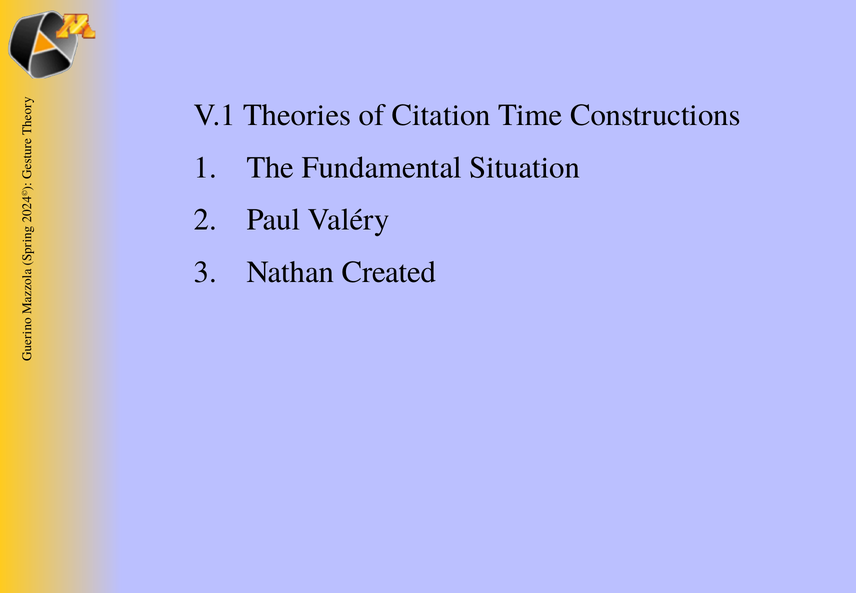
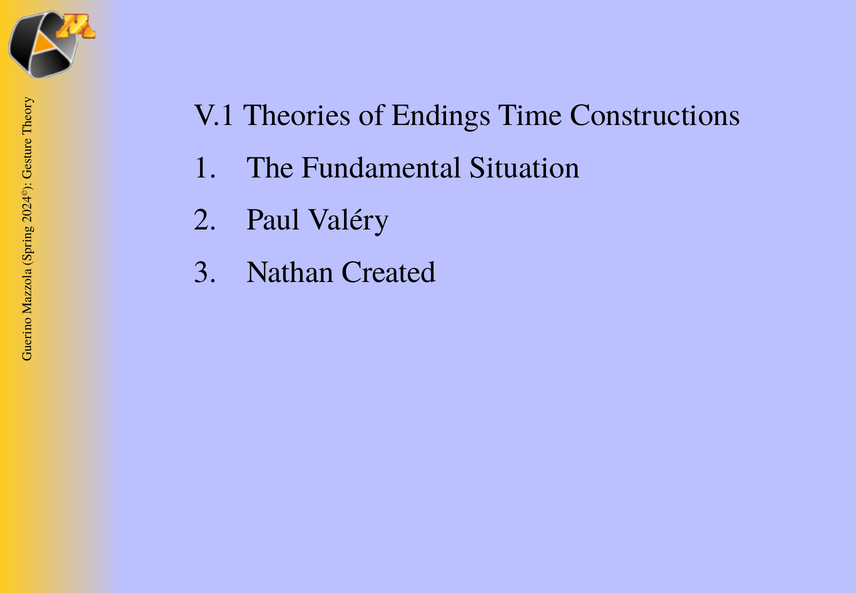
Citation: Citation -> Endings
